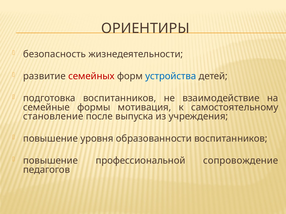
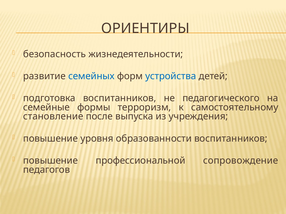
семейных colour: red -> blue
взаимодействие: взаимодействие -> педагогического
мотивация: мотивация -> терроризм
